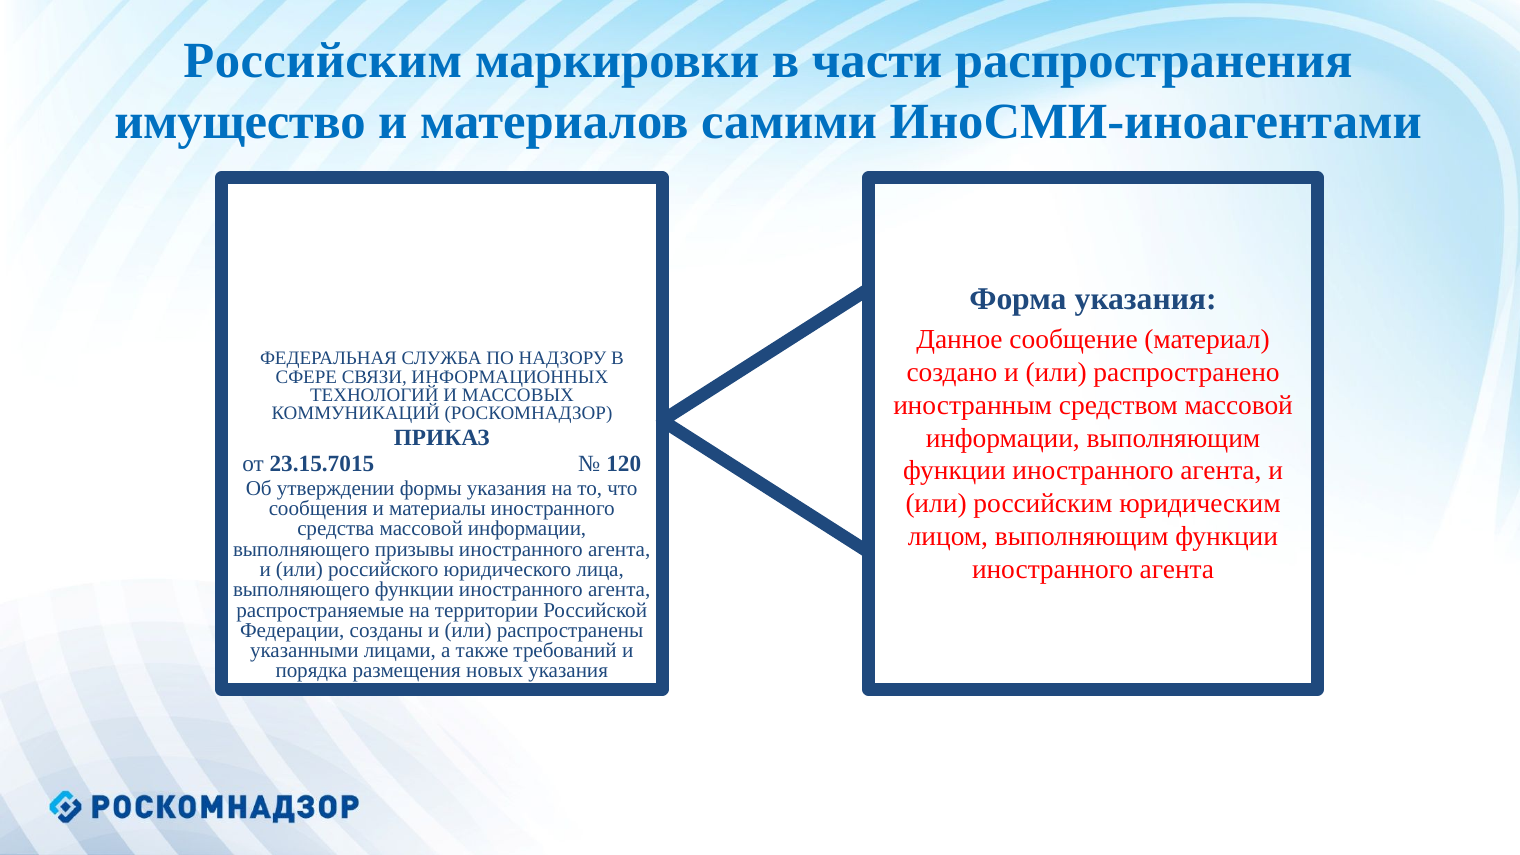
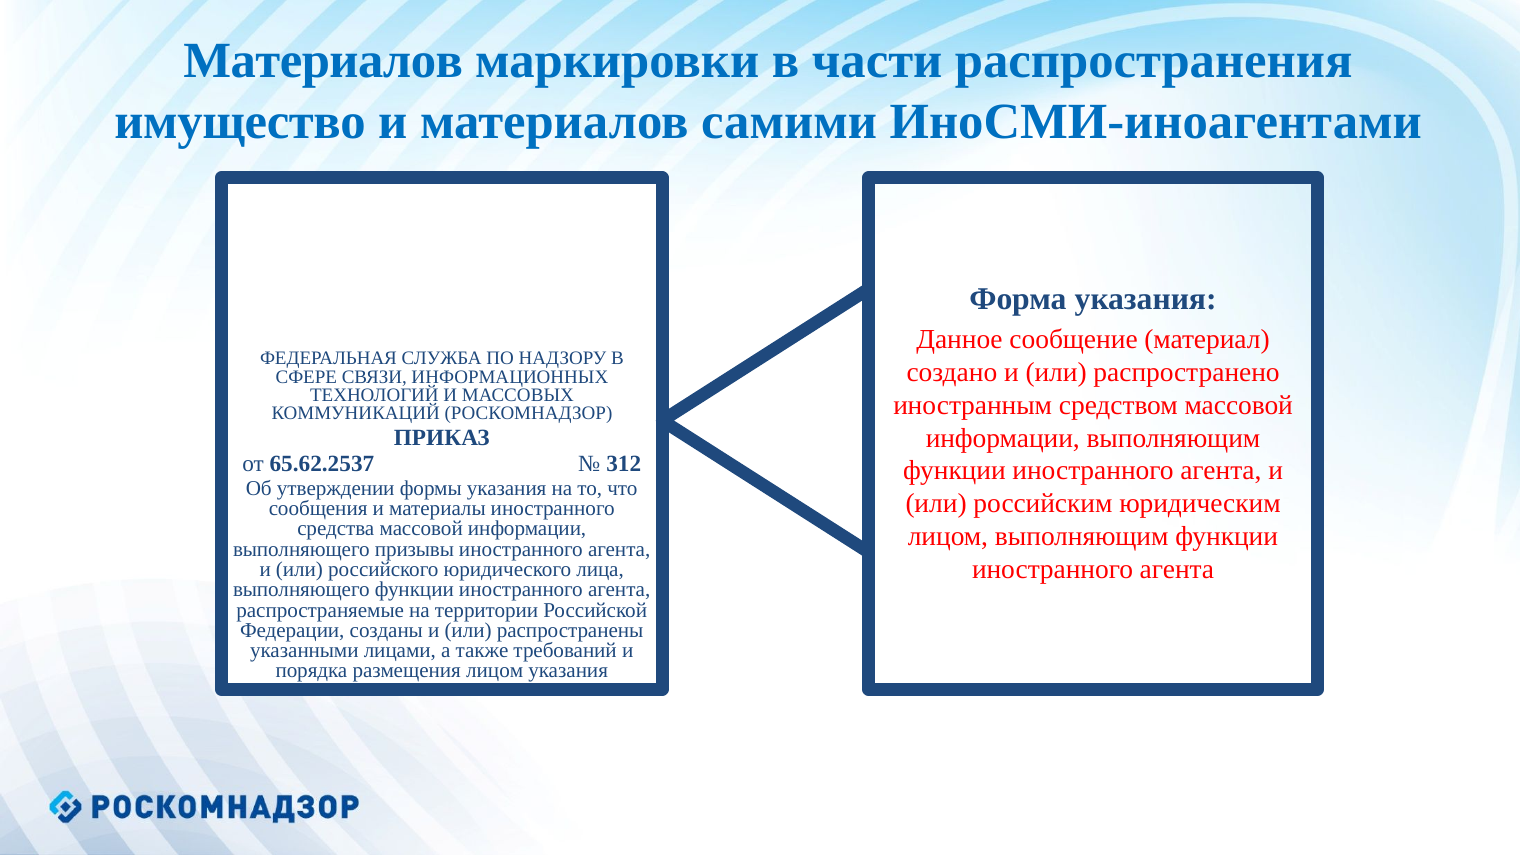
Российским at (323, 61): Российским -> Материалов
23.15.7015: 23.15.7015 -> 65.62.2537
120: 120 -> 312
размещения новых: новых -> лицом
